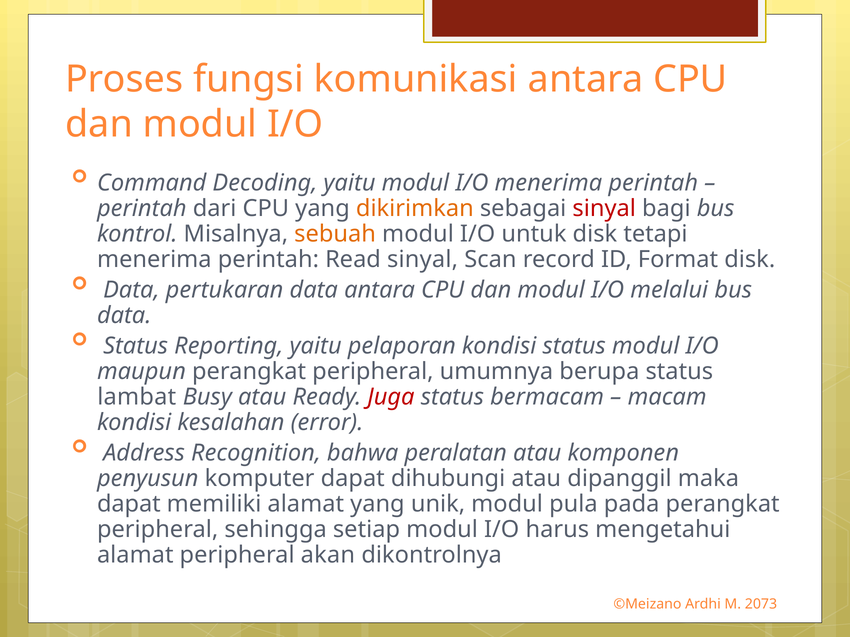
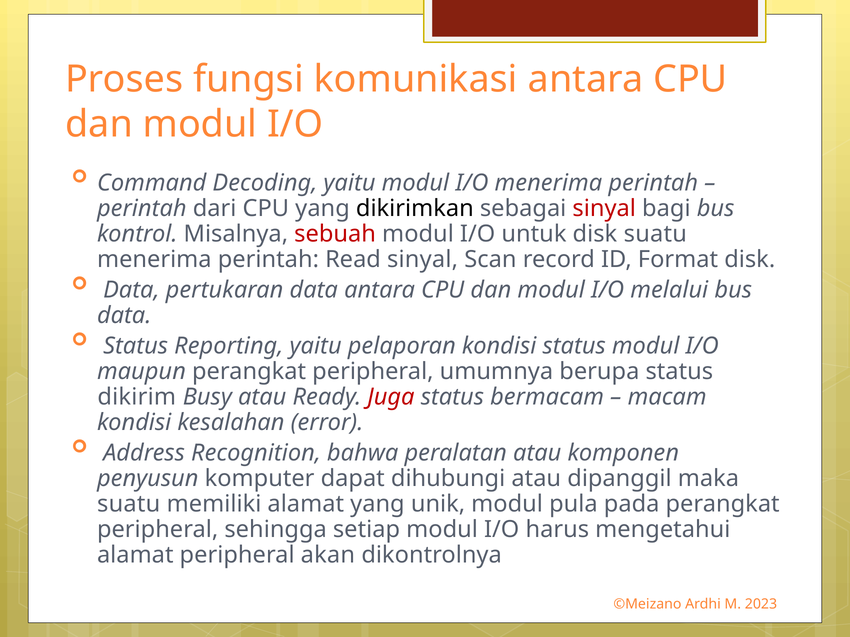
dikirimkan colour: orange -> black
sebuah colour: orange -> red
disk tetapi: tetapi -> suatu
lambat: lambat -> dikirim
dapat at (129, 504): dapat -> suatu
2073: 2073 -> 2023
